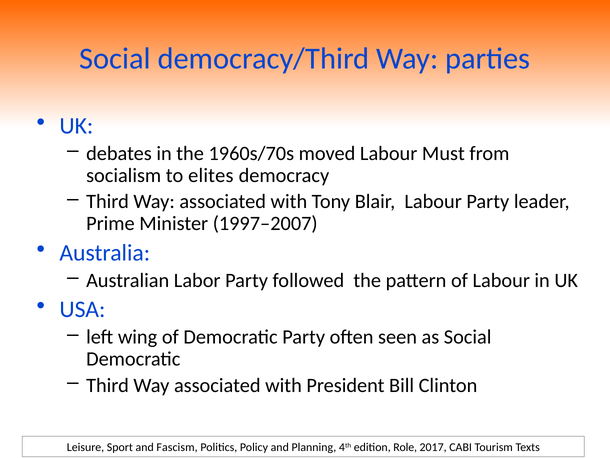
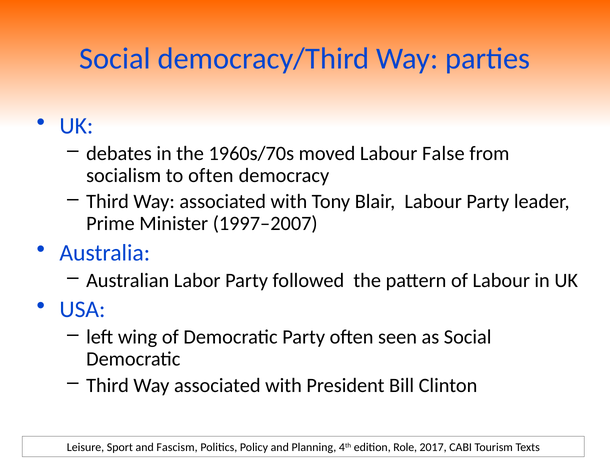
Must: Must -> False
to elites: elites -> often
